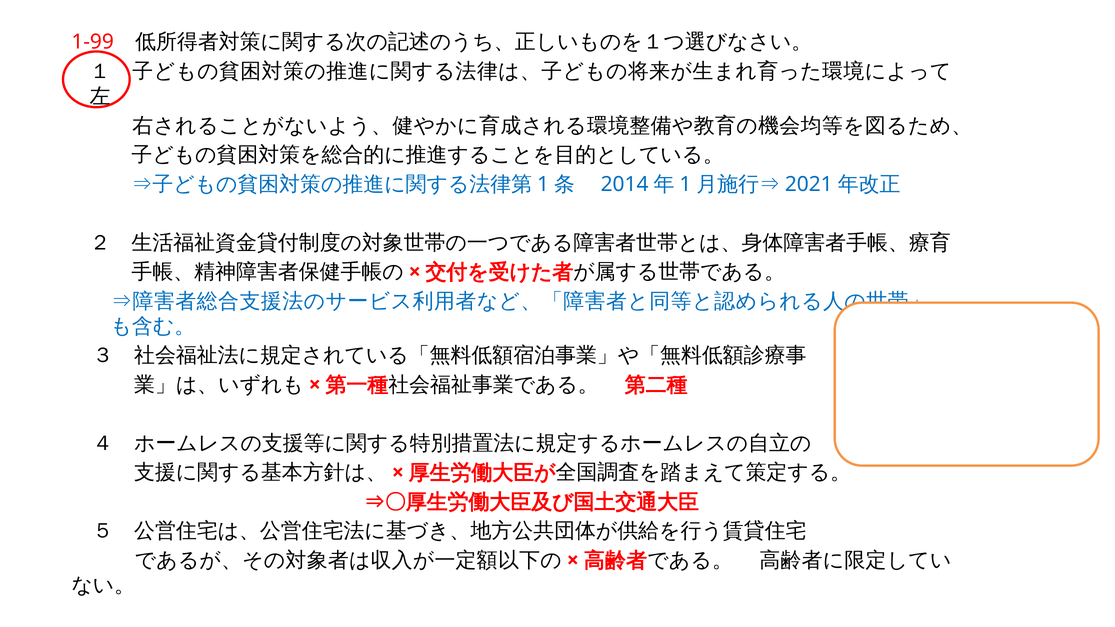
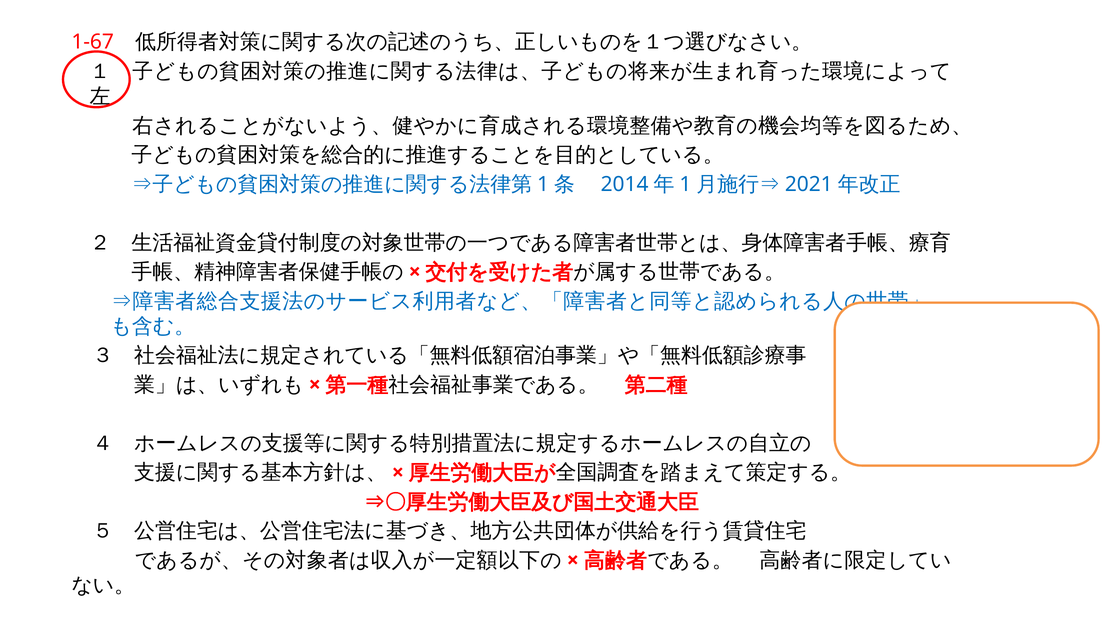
1-99: 1-99 -> 1-67
